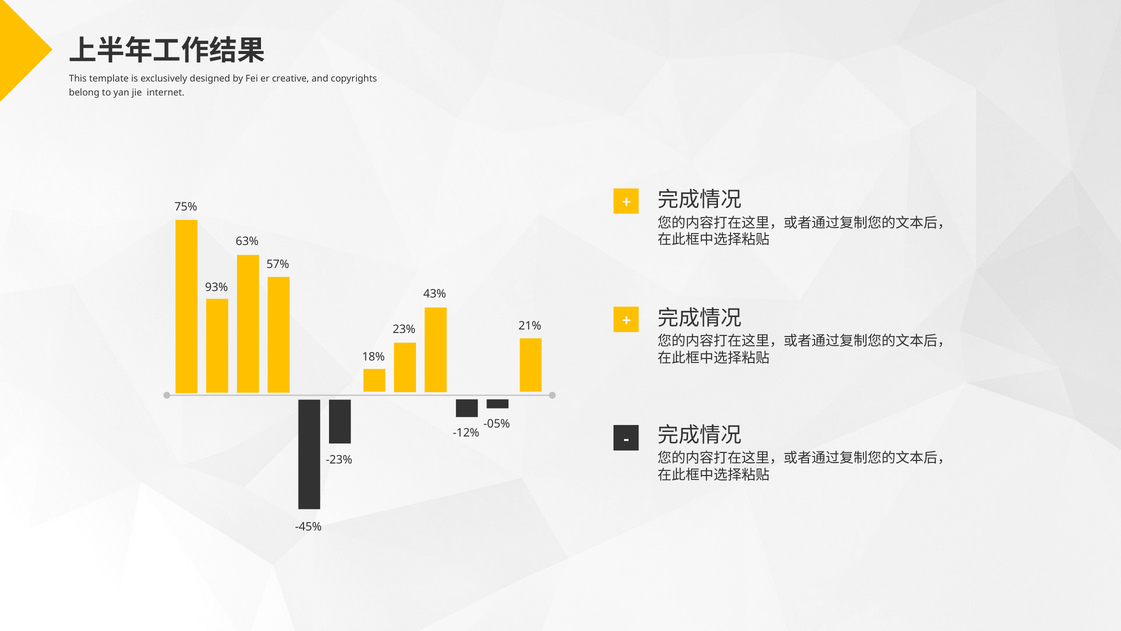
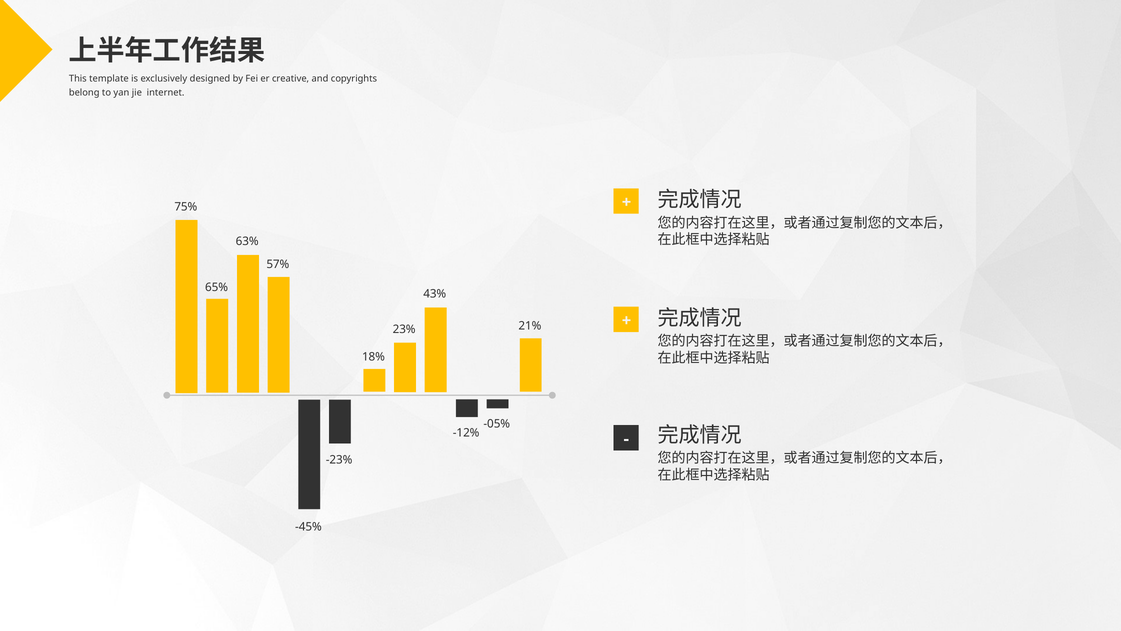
93%: 93% -> 65%
